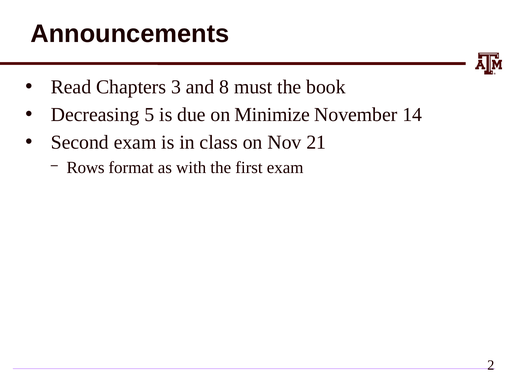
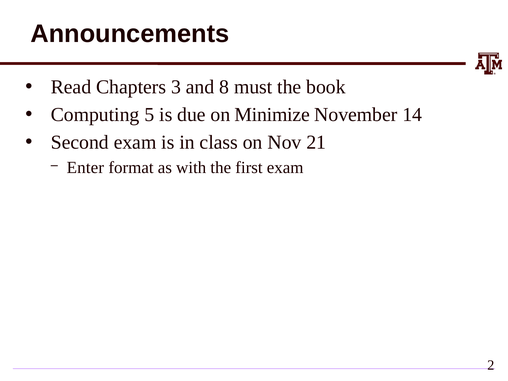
Decreasing: Decreasing -> Computing
Rows: Rows -> Enter
